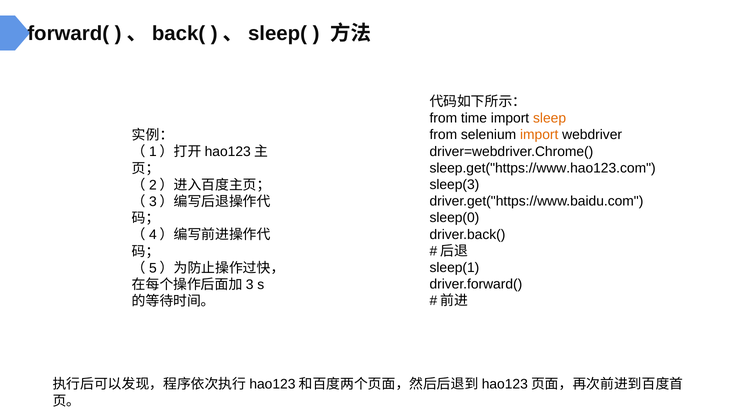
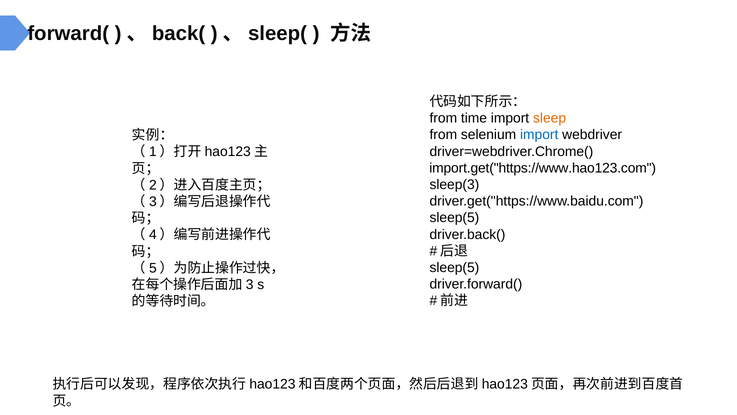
import at (539, 135) colour: orange -> blue
sleep.get("https://www.hao123.com: sleep.get("https://www.hao123.com -> import.get("https://www.hao123.com
sleep(0 at (454, 218): sleep(0 -> sleep(5
sleep(1 at (454, 267): sleep(1 -> sleep(5
